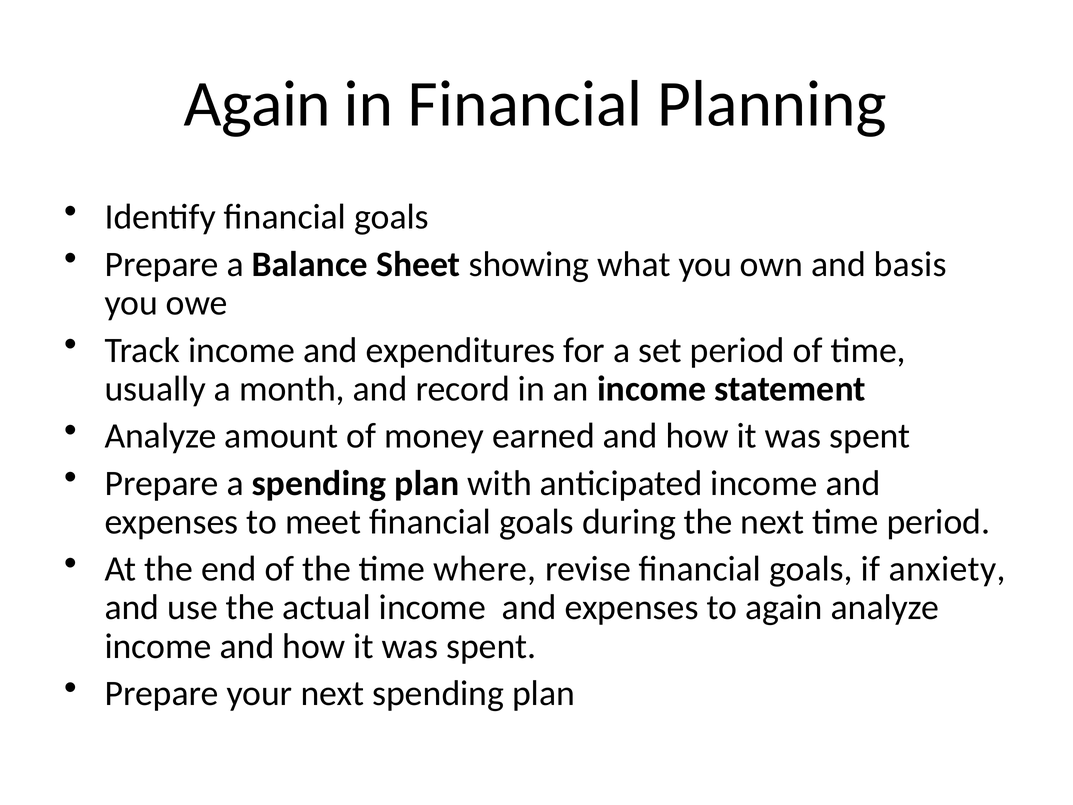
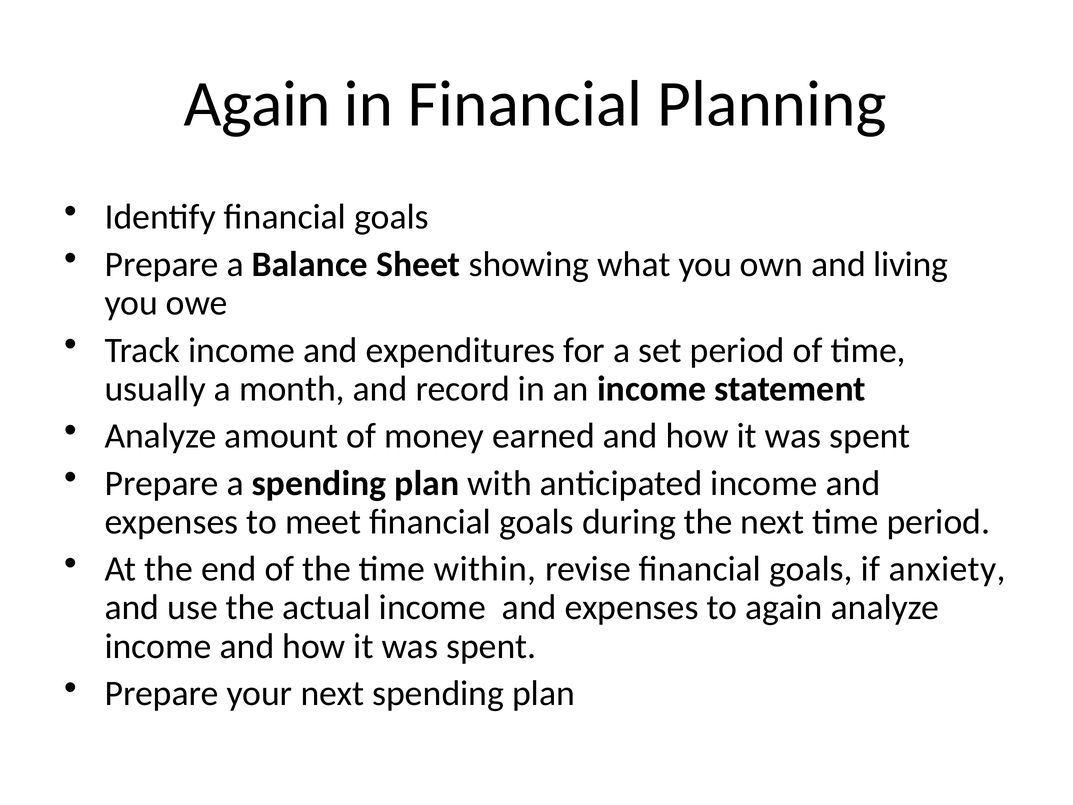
basis: basis -> living
where: where -> within
